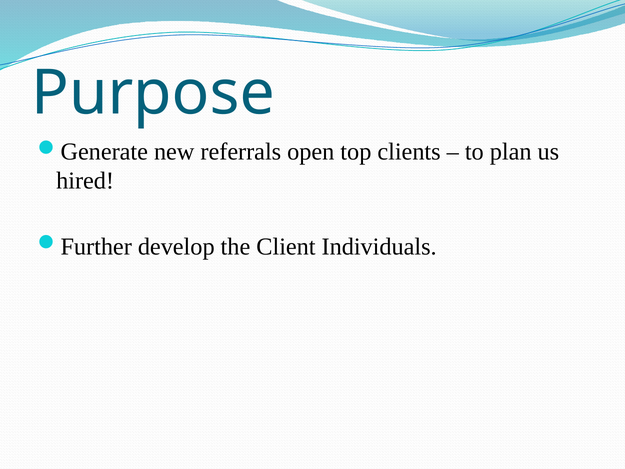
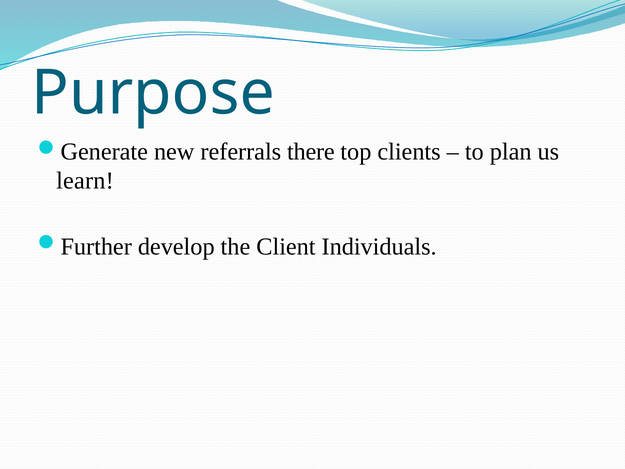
open: open -> there
hired: hired -> learn
